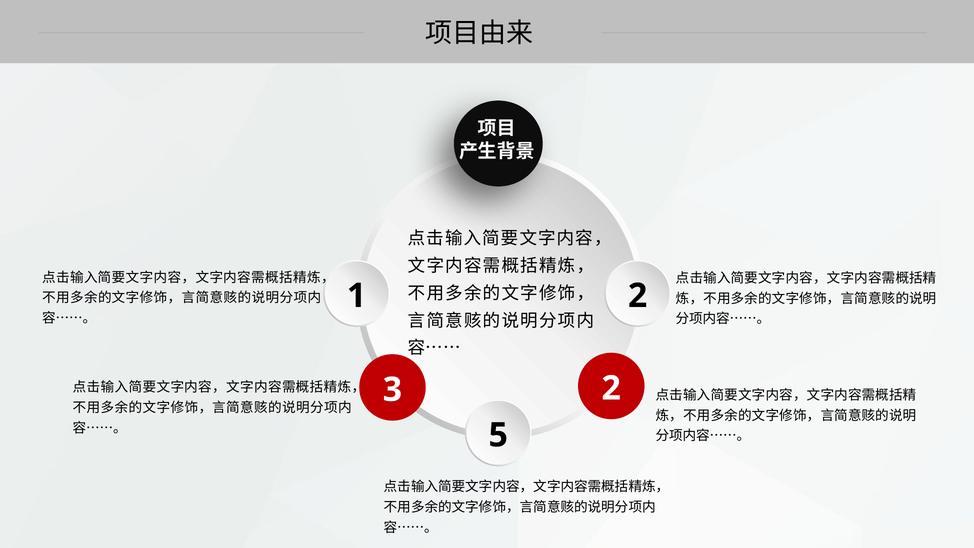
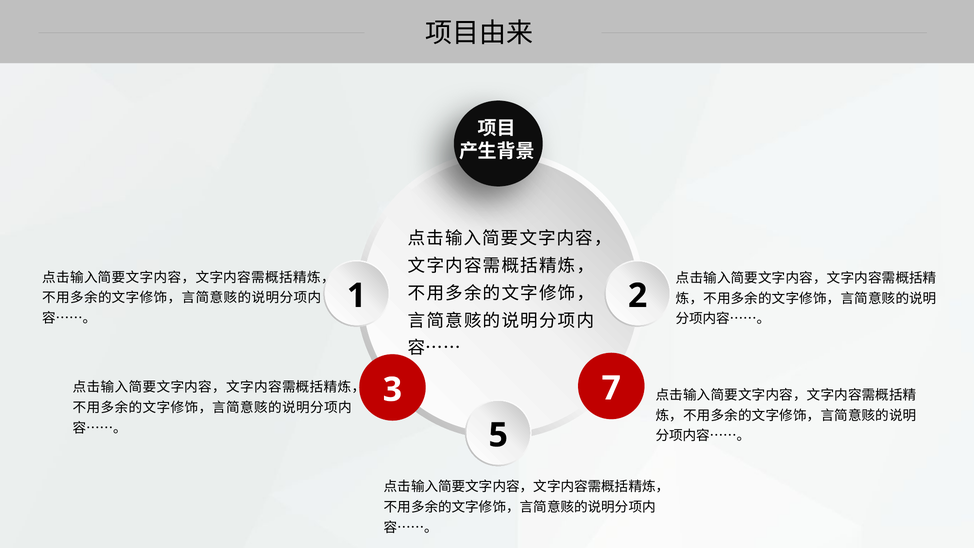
3 2: 2 -> 7
